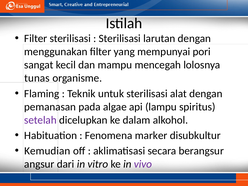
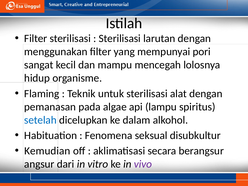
tunas: tunas -> hidup
setelah colour: purple -> blue
marker: marker -> seksual
